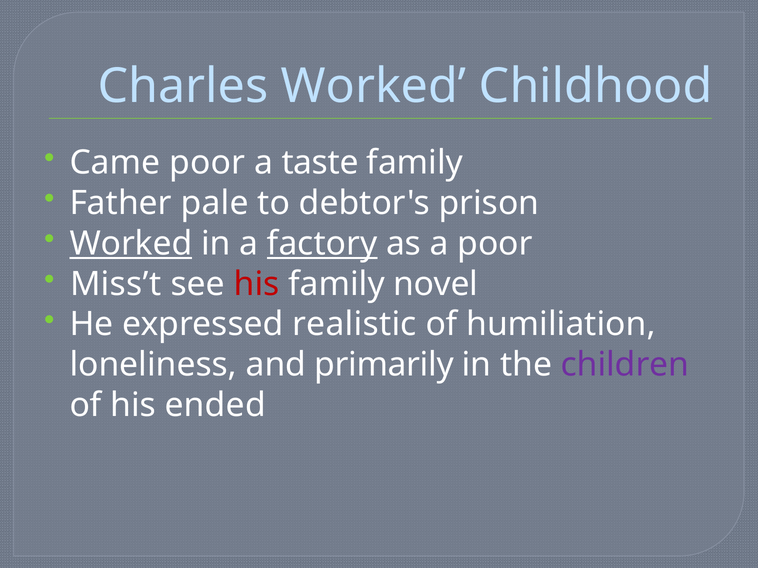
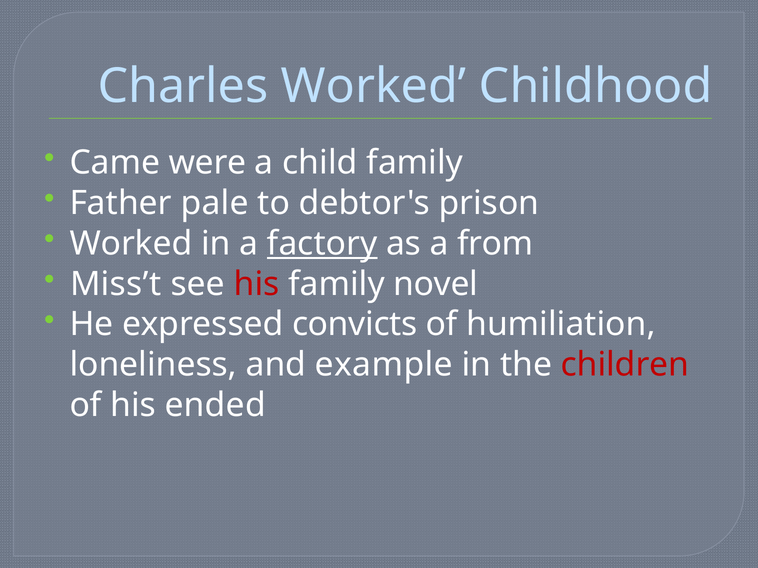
Came poor: poor -> were
taste: taste -> child
Worked at (131, 244) underline: present -> none
a poor: poor -> from
realistic: realistic -> convicts
primarily: primarily -> example
children colour: purple -> red
